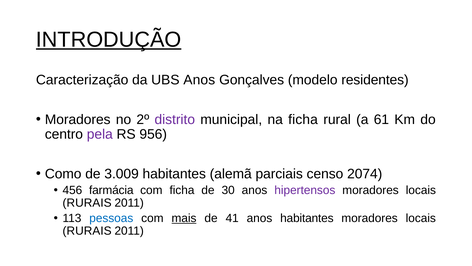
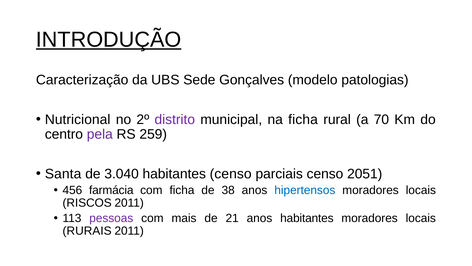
UBS Anos: Anos -> Sede
residentes: residentes -> patologias
Moradores at (78, 119): Moradores -> Nutricional
61: 61 -> 70
956: 956 -> 259
Como: Como -> Santa
3.009: 3.009 -> 3.040
habitantes alemã: alemã -> censo
2074: 2074 -> 2051
30: 30 -> 38
hipertensos colour: purple -> blue
RURAIS at (87, 203): RURAIS -> RISCOS
pessoas colour: blue -> purple
mais underline: present -> none
41: 41 -> 21
